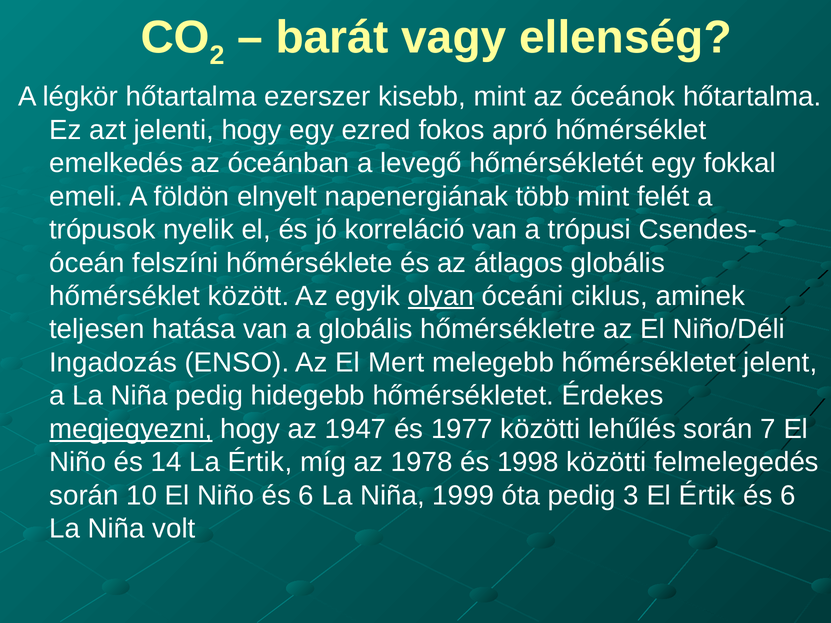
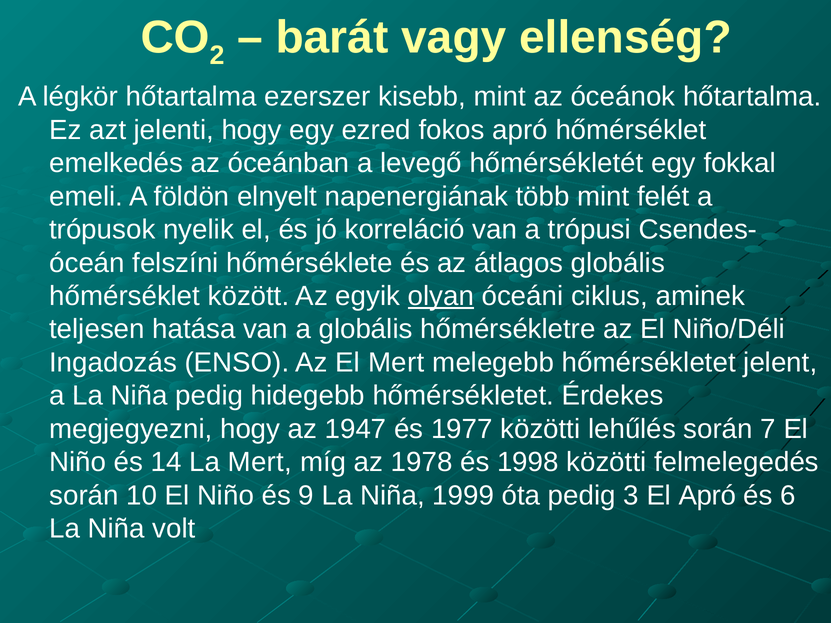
megjegyezni underline: present -> none
La Értik: Értik -> Mert
Niño és 6: 6 -> 9
El Értik: Értik -> Apró
